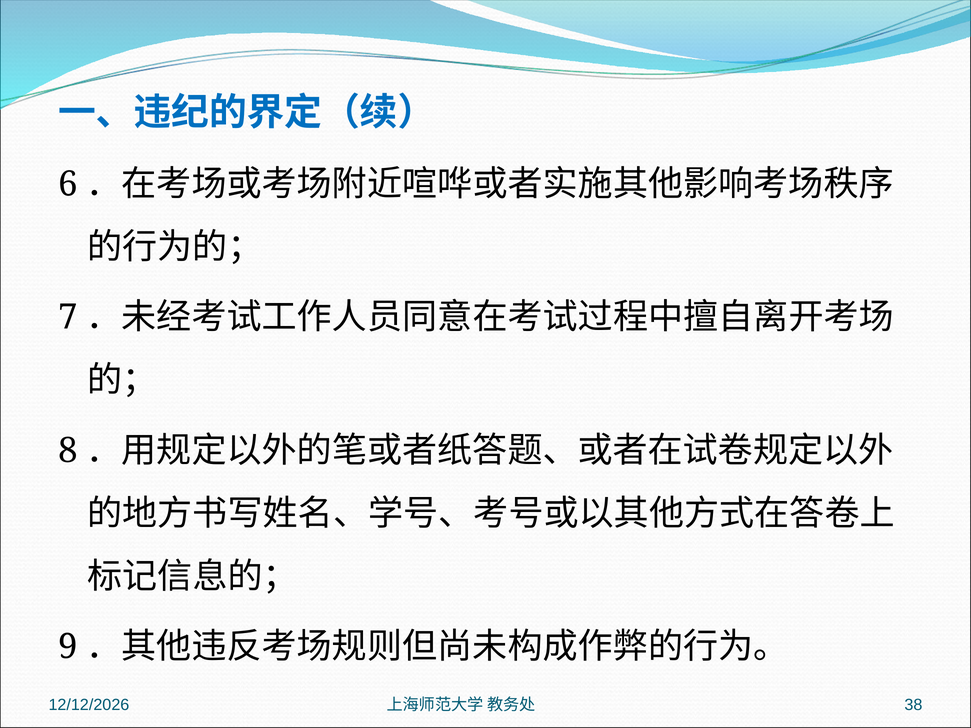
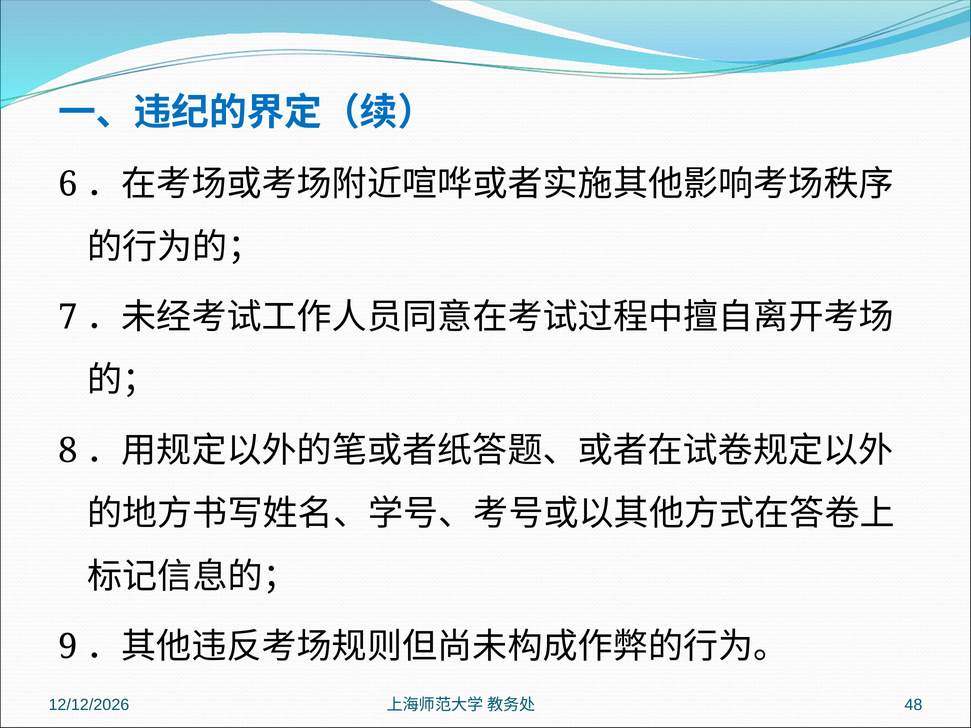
38: 38 -> 48
